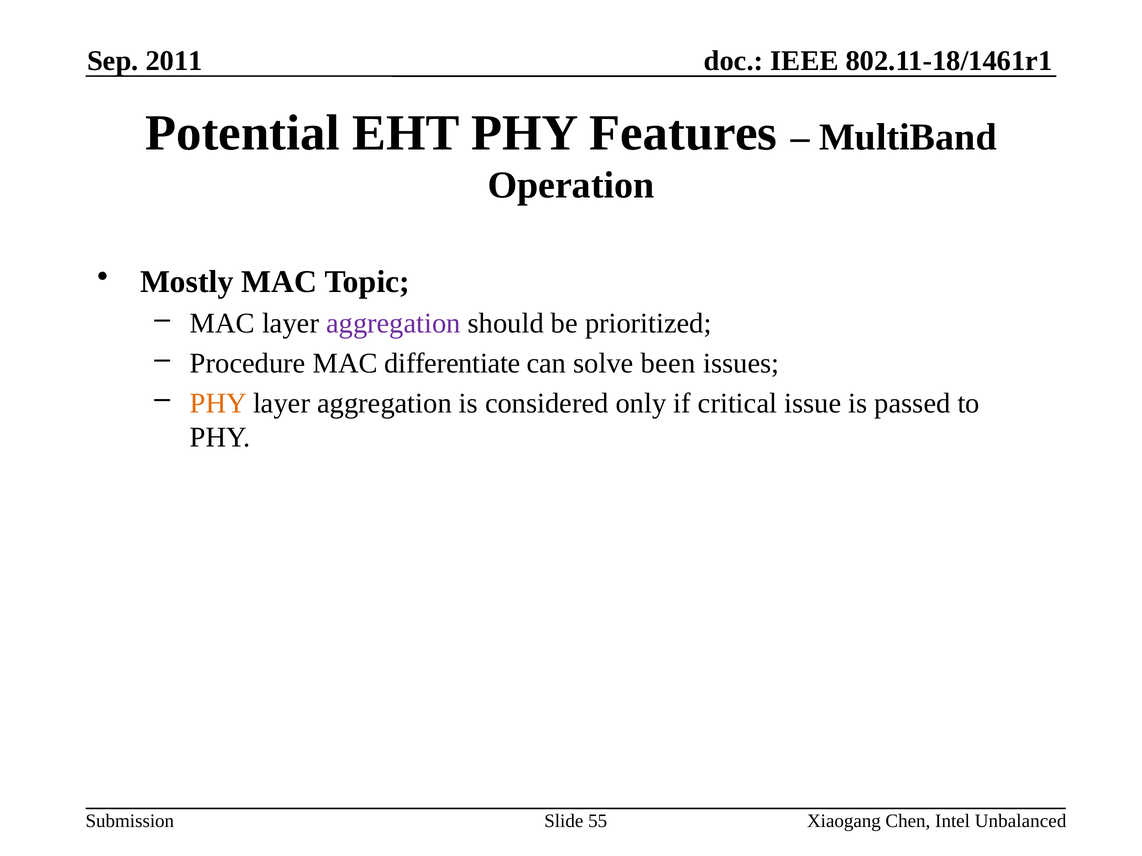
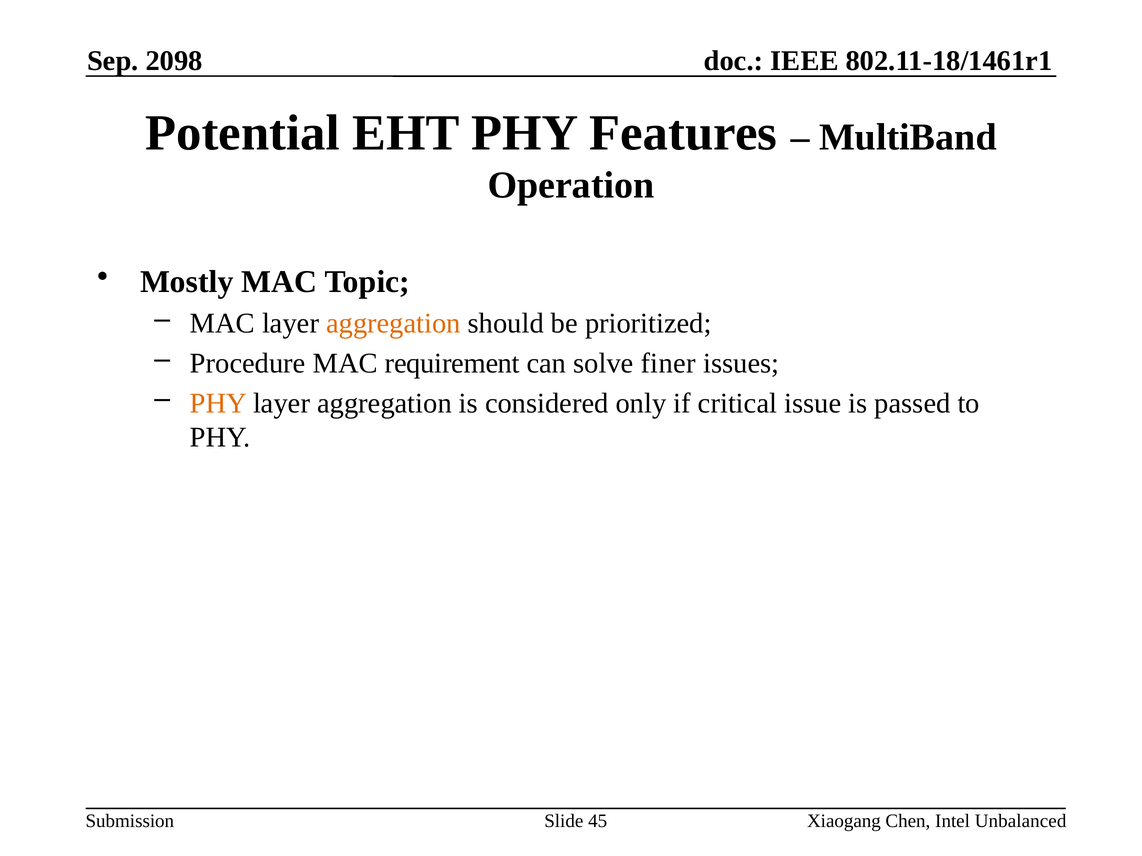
2011: 2011 -> 2098
aggregation at (393, 324) colour: purple -> orange
differentiate: differentiate -> requirement
been: been -> finer
55: 55 -> 45
